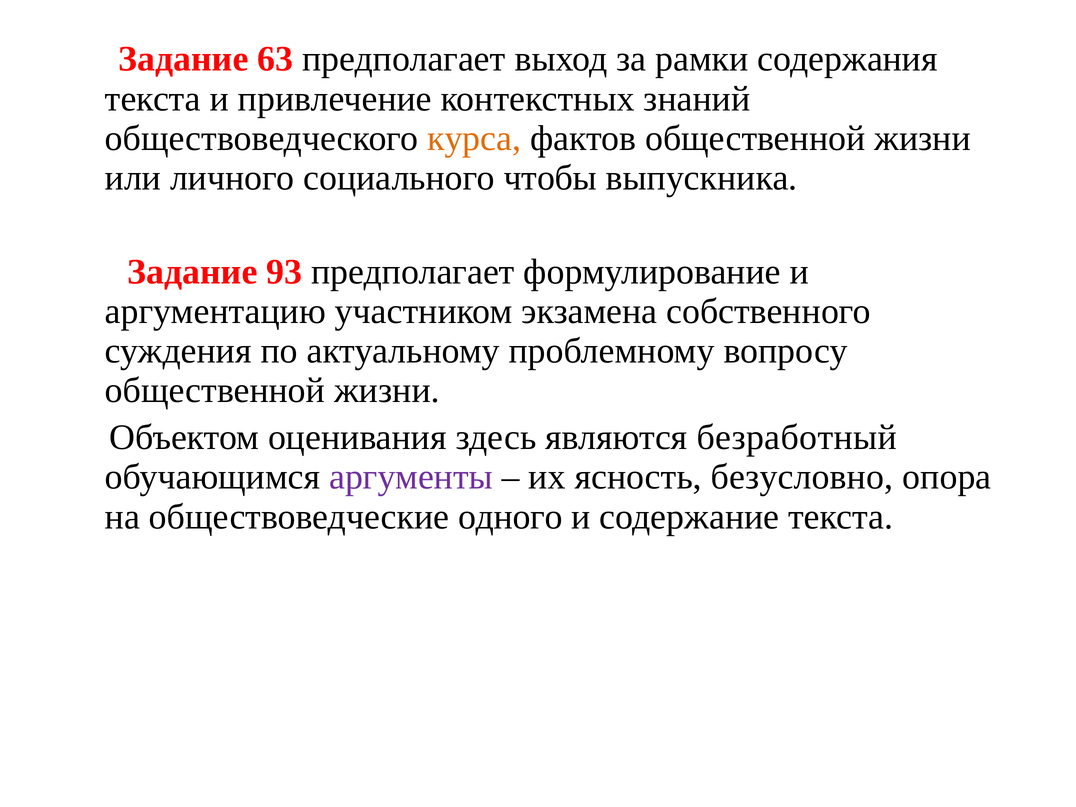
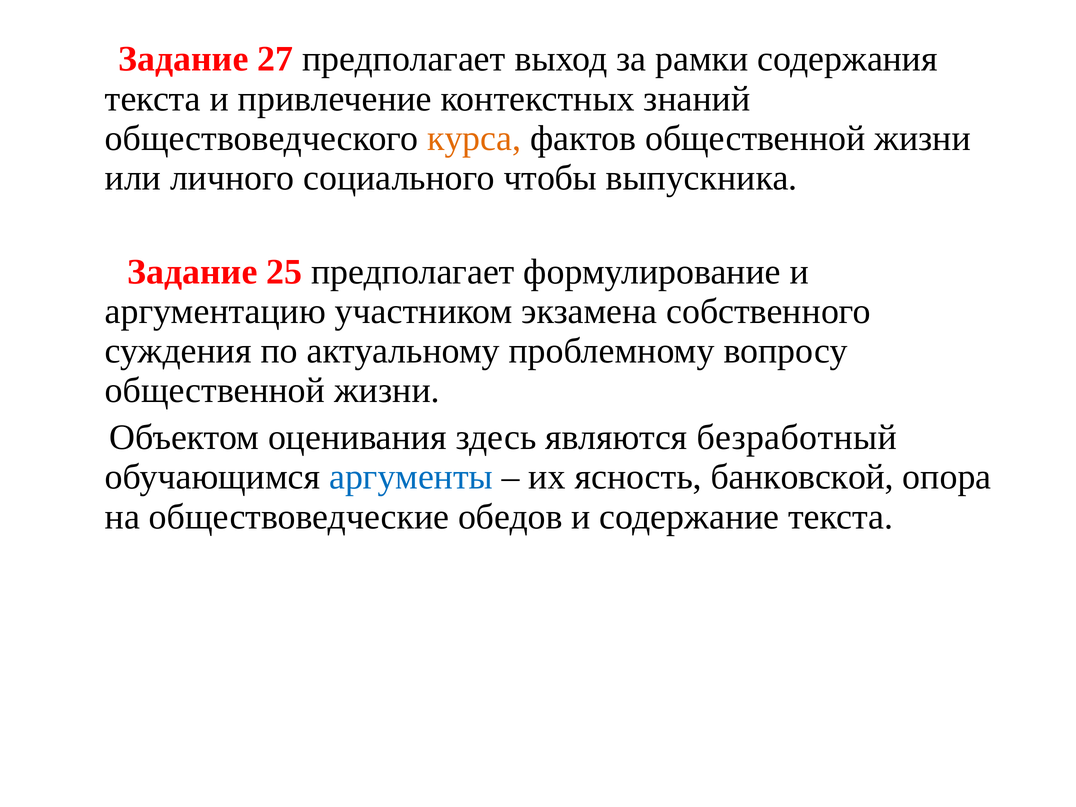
63: 63 -> 27
93: 93 -> 25
аргументы colour: purple -> blue
безусловно: безусловно -> банковской
одного: одного -> обедов
